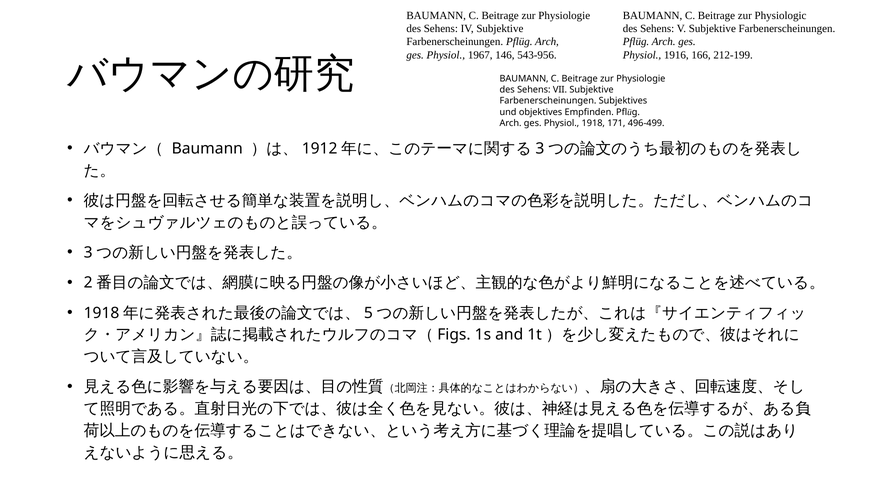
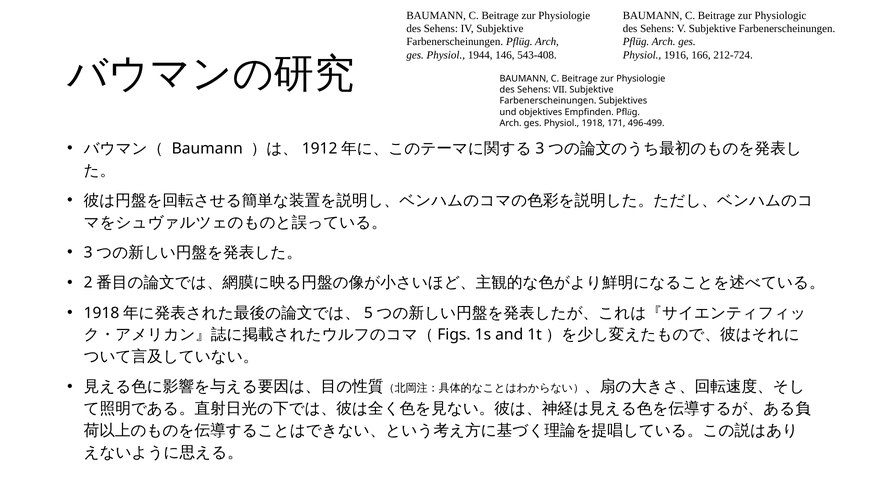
1967: 1967 -> 1944
543-956: 543-956 -> 543-408
212-199: 212-199 -> 212-724
